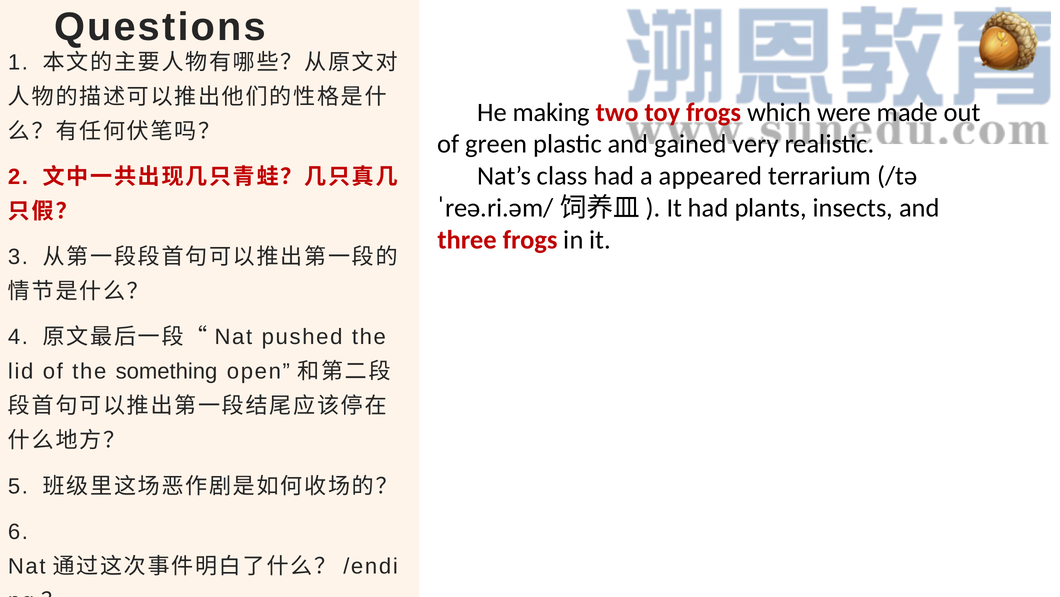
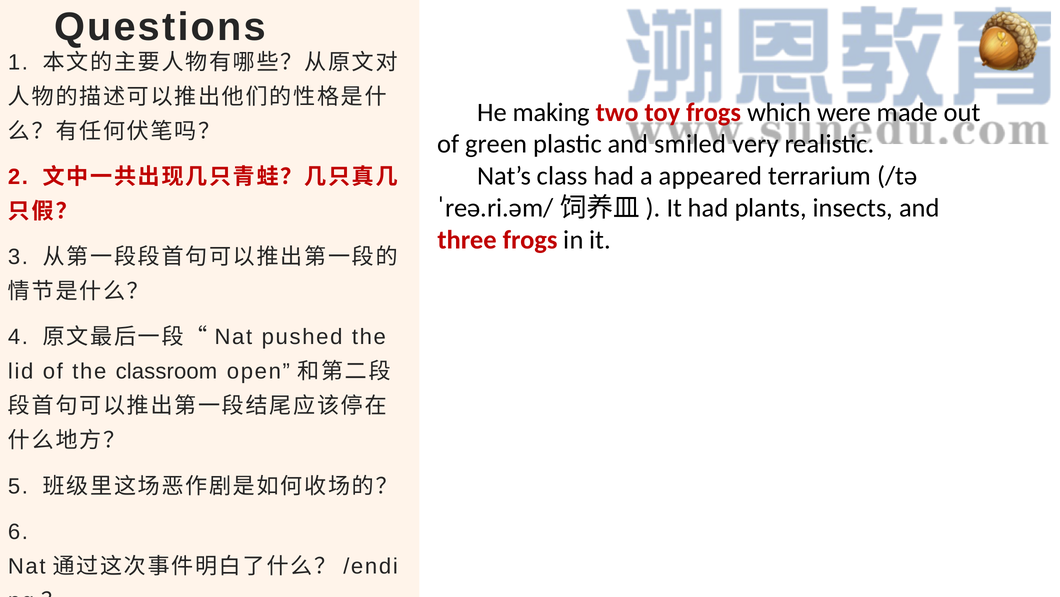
gained: gained -> smiled
something: something -> classroom
